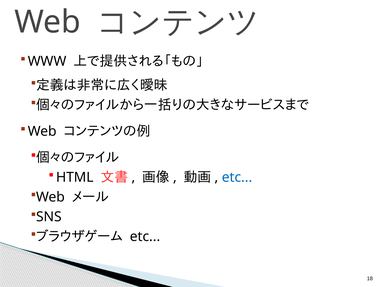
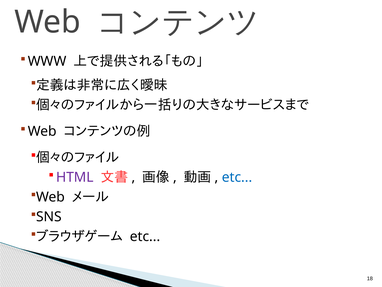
HTML colour: black -> purple
